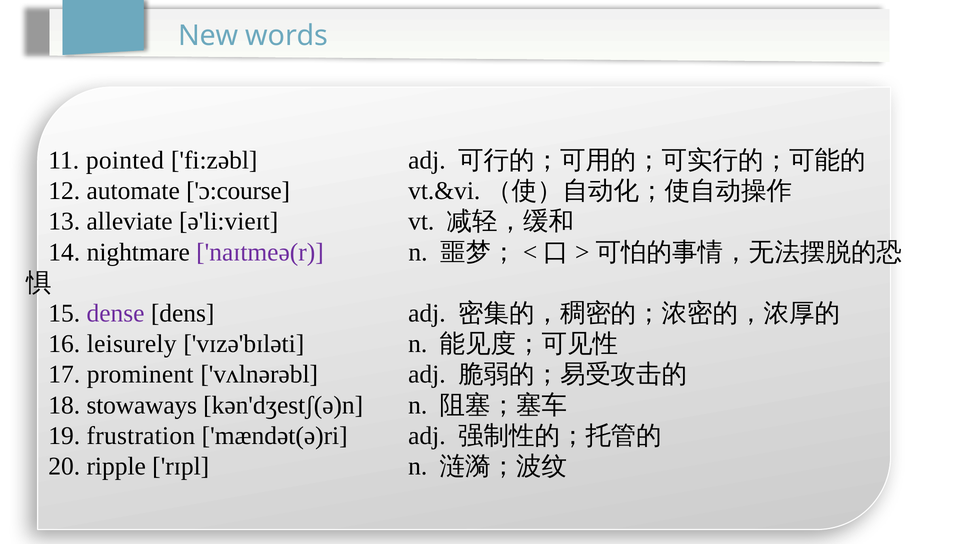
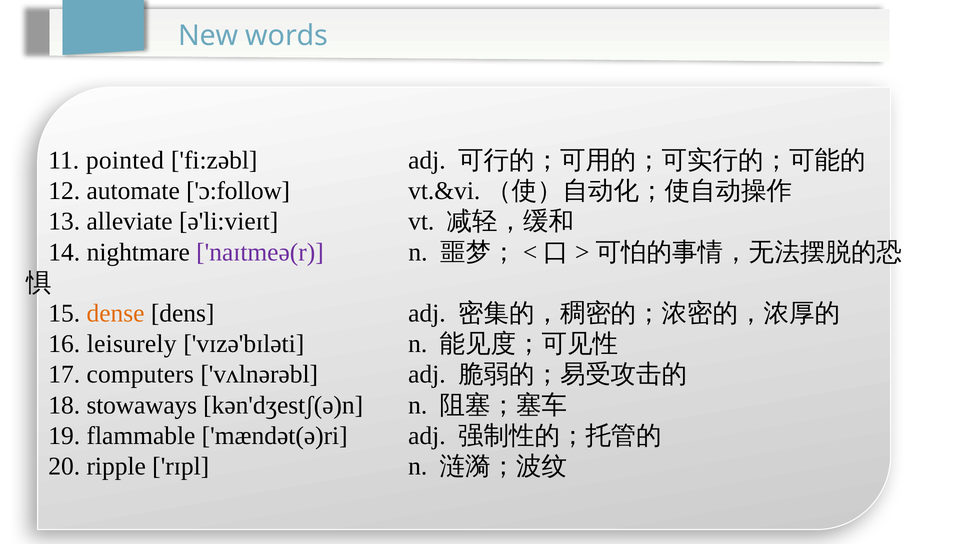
ɔ:course: ɔ:course -> ɔ:follow
dense colour: purple -> orange
prominent: prominent -> computers
frustration: frustration -> flammable
